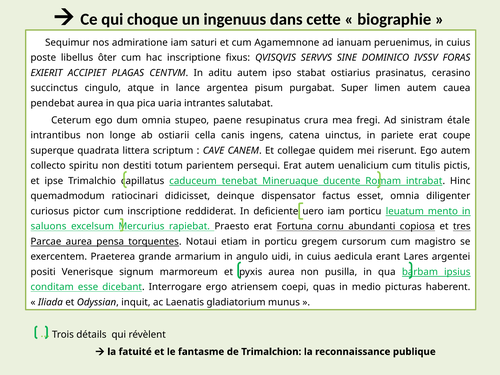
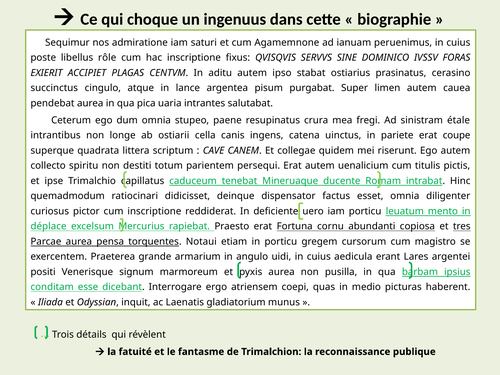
ôter: ôter -> rôle
saluons: saluons -> déplace
